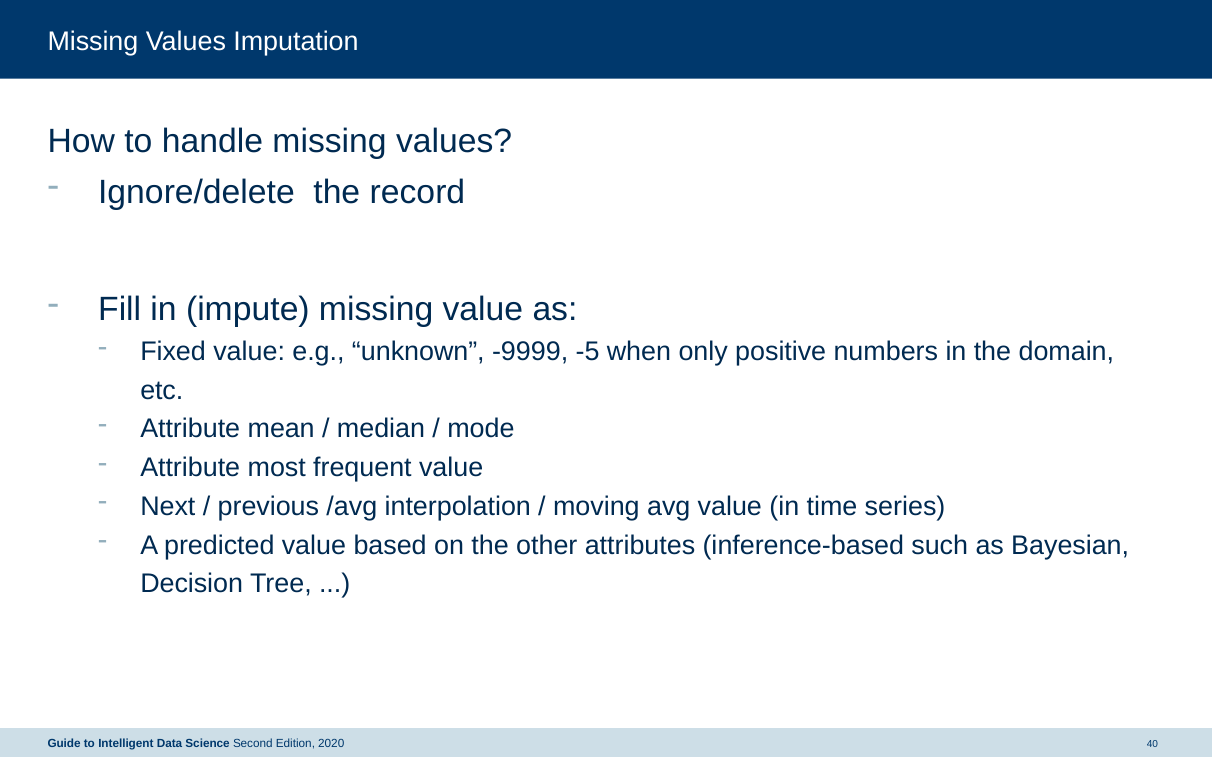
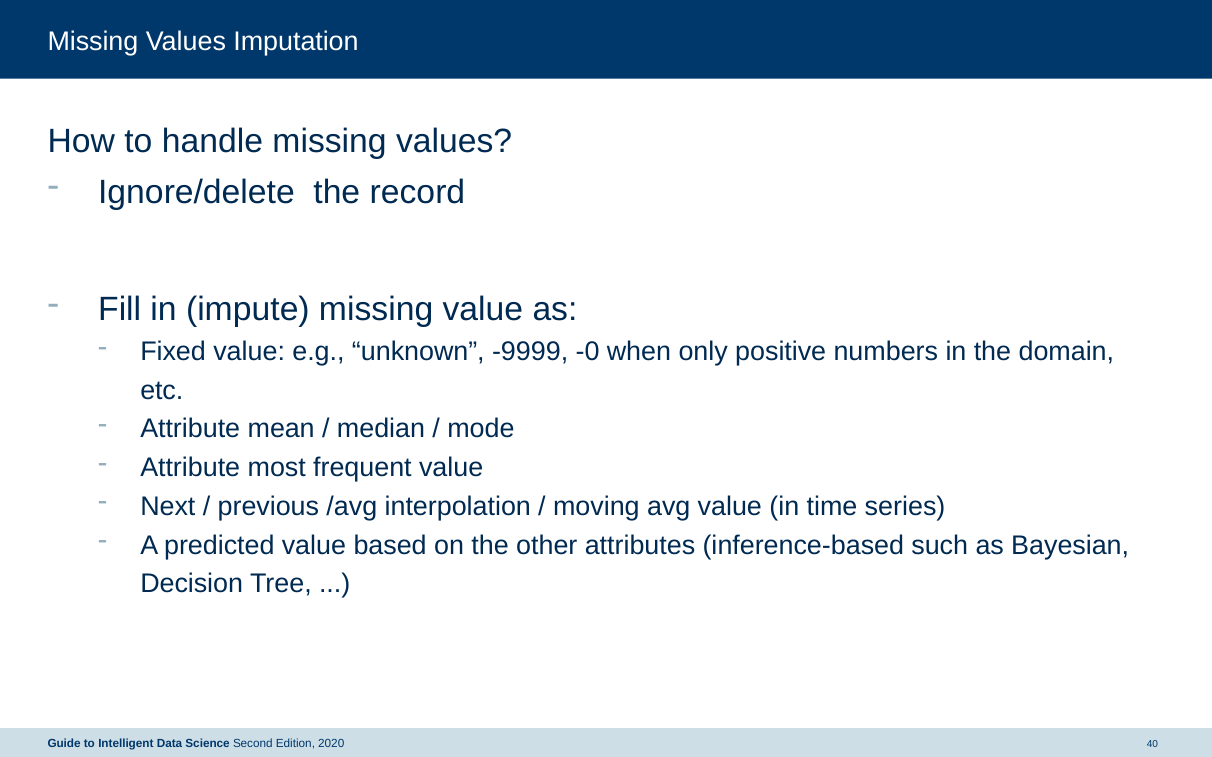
-5: -5 -> -0
